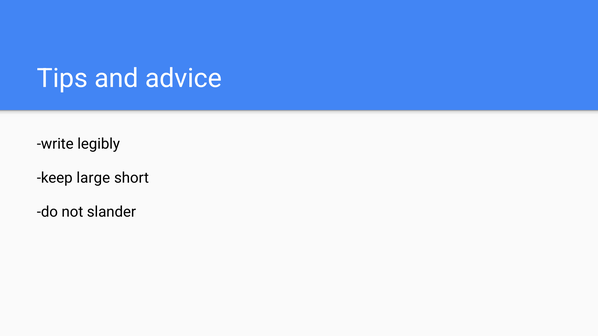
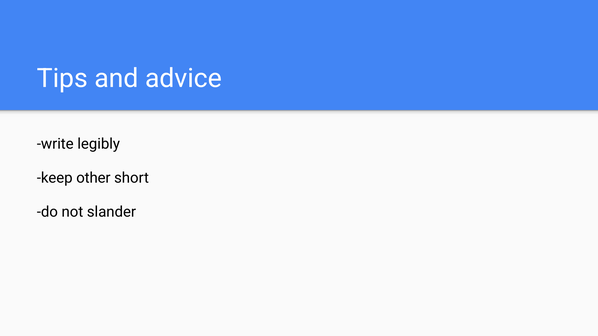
large: large -> other
